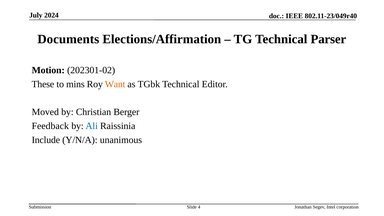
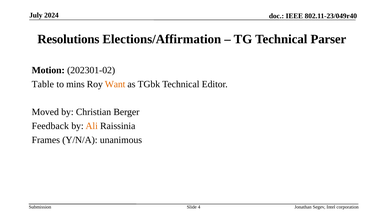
Documents: Documents -> Resolutions
These: These -> Table
Ali colour: blue -> orange
Include: Include -> Frames
